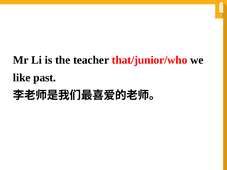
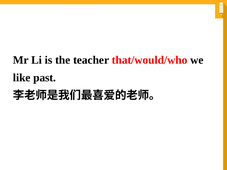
that/junior/who: that/junior/who -> that/would/who
